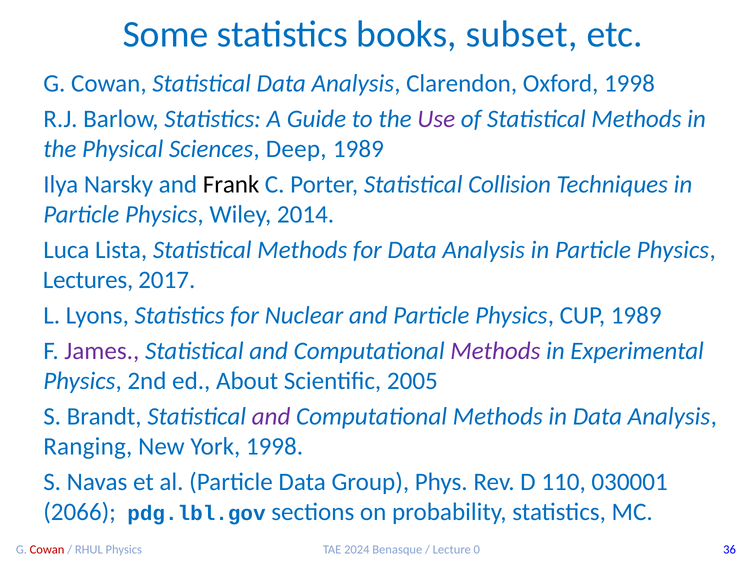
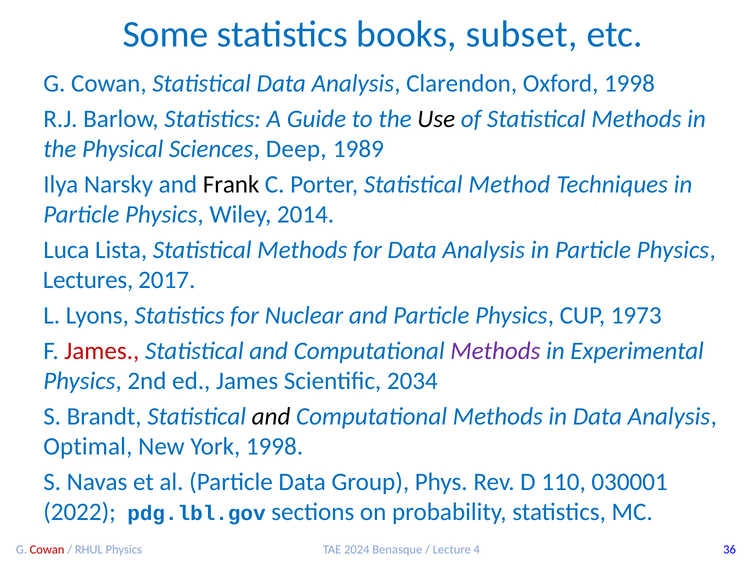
Use colour: purple -> black
Collision: Collision -> Method
CUP 1989: 1989 -> 1973
James at (102, 351) colour: purple -> red
ed About: About -> James
2005: 2005 -> 2034
and at (271, 416) colour: purple -> black
Ranging: Ranging -> Optimal
2066: 2066 -> 2022
0: 0 -> 4
